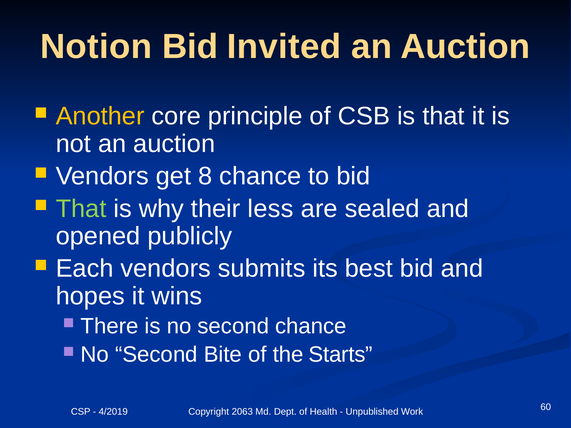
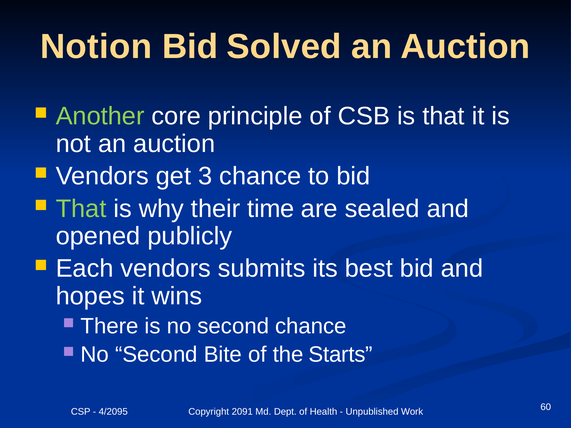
Invited: Invited -> Solved
Another colour: yellow -> light green
8: 8 -> 3
less: less -> time
4/2019: 4/2019 -> 4/2095
2063: 2063 -> 2091
